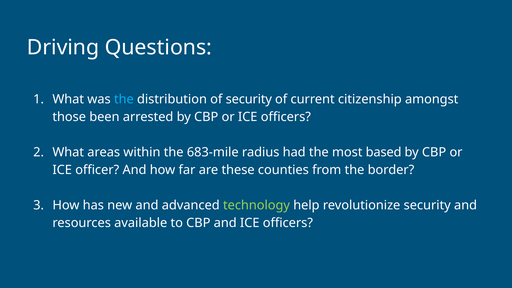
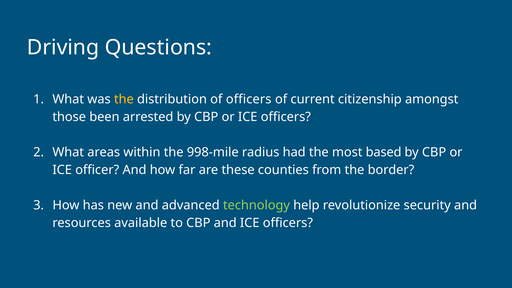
the at (124, 99) colour: light blue -> yellow
of security: security -> officers
683-mile: 683-mile -> 998-mile
